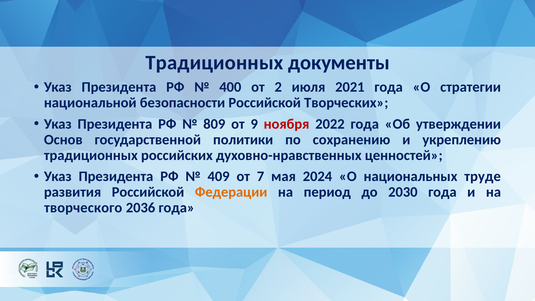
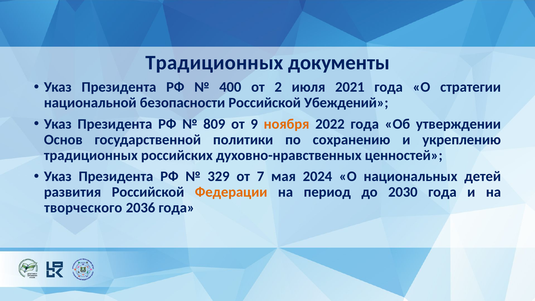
Творческих: Творческих -> Убеждений
ноября colour: red -> orange
409: 409 -> 329
труде: труде -> детей
